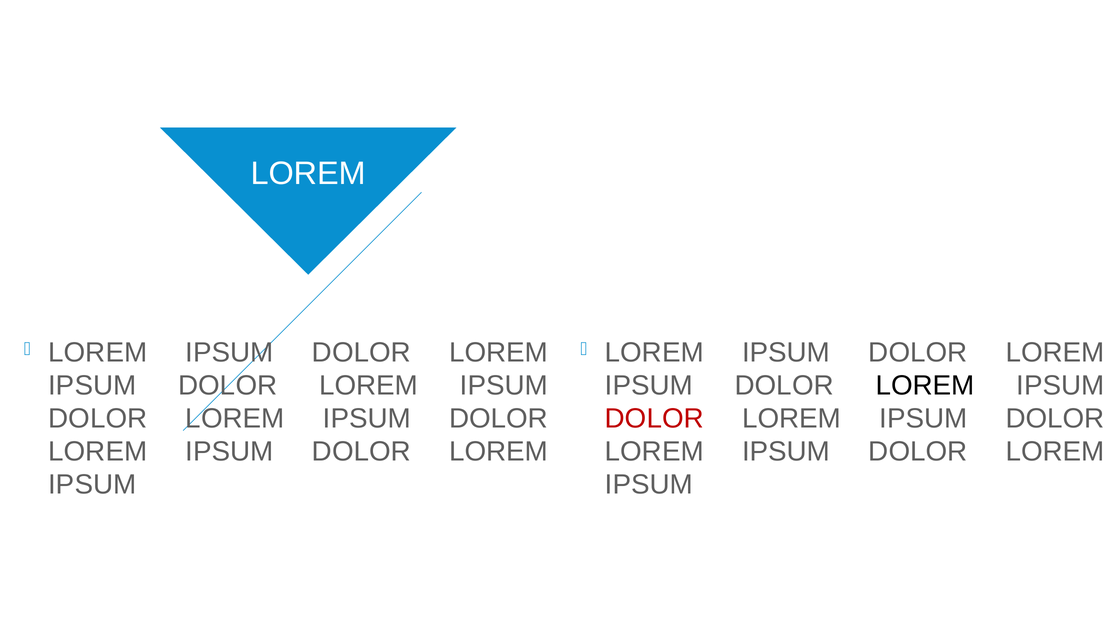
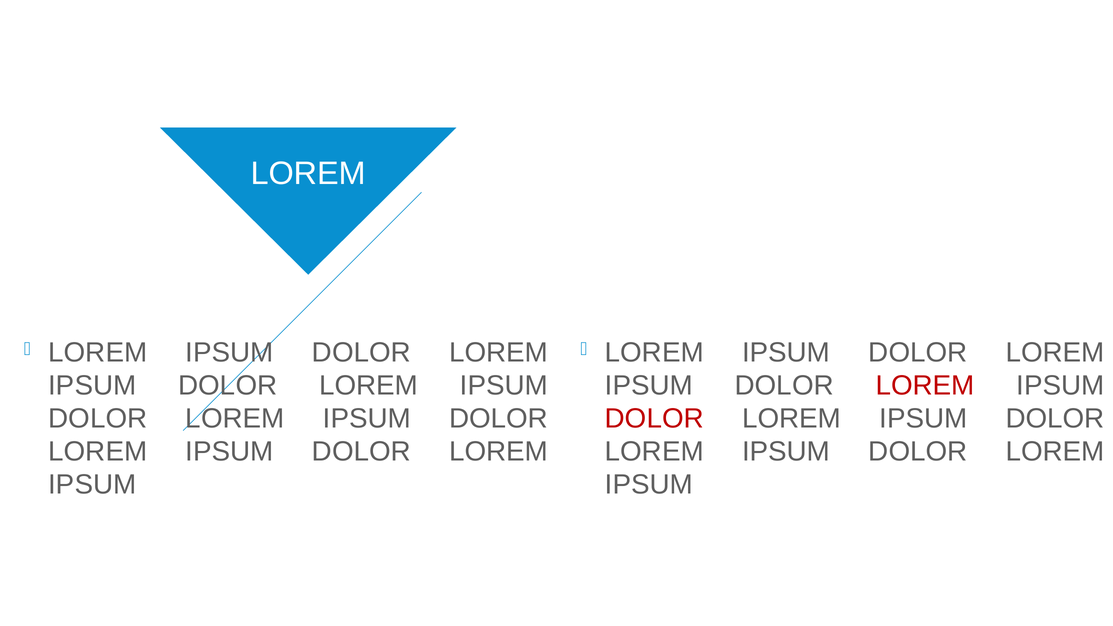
LOREM at (925, 386) colour: black -> red
